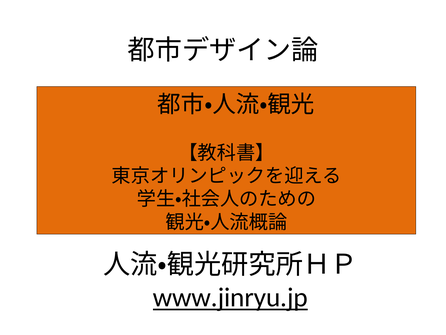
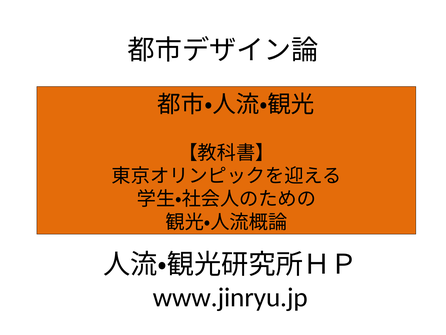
www.jinryu.jp underline: present -> none
